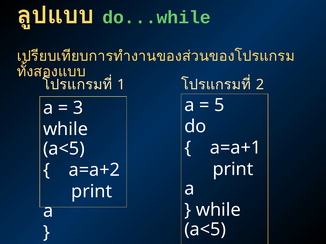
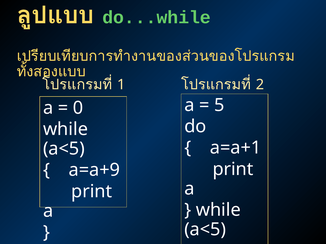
3: 3 -> 0
a=a+2: a=a+2 -> a=a+9
